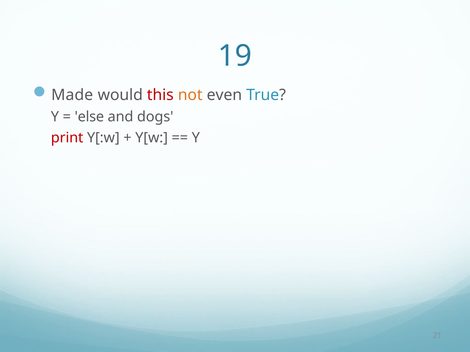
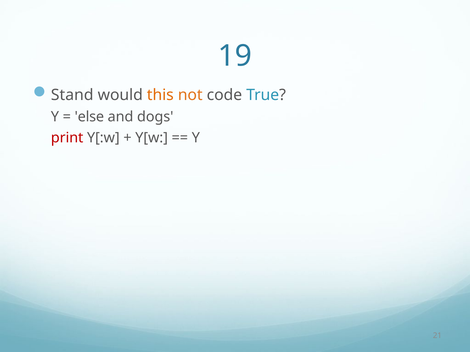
Made: Made -> Stand
this colour: red -> orange
even: even -> code
